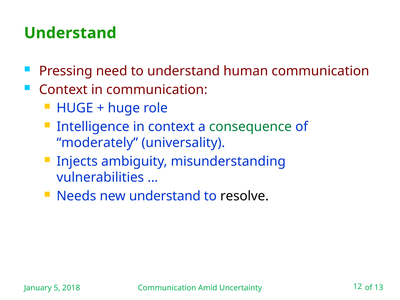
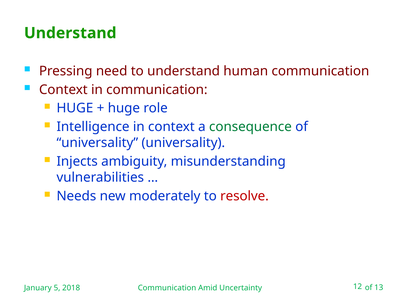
moderately at (97, 143): moderately -> universality
new understand: understand -> moderately
resolve colour: black -> red
